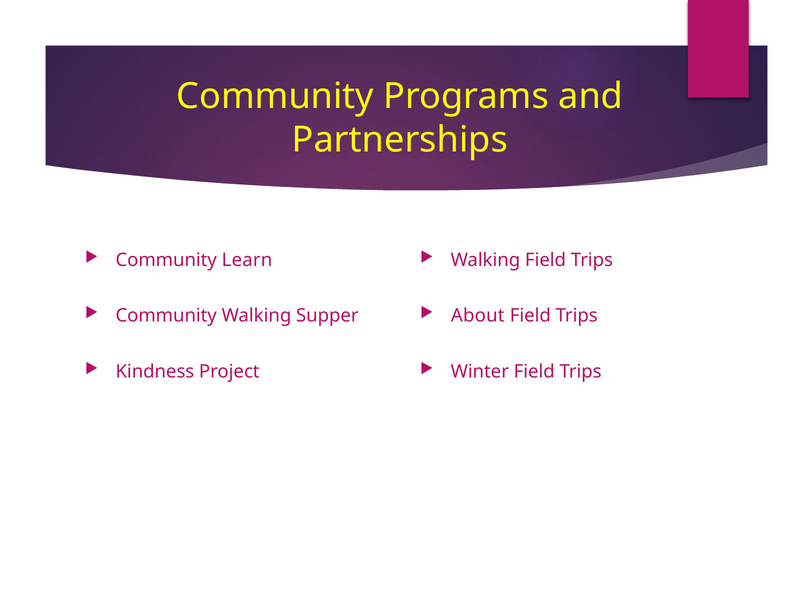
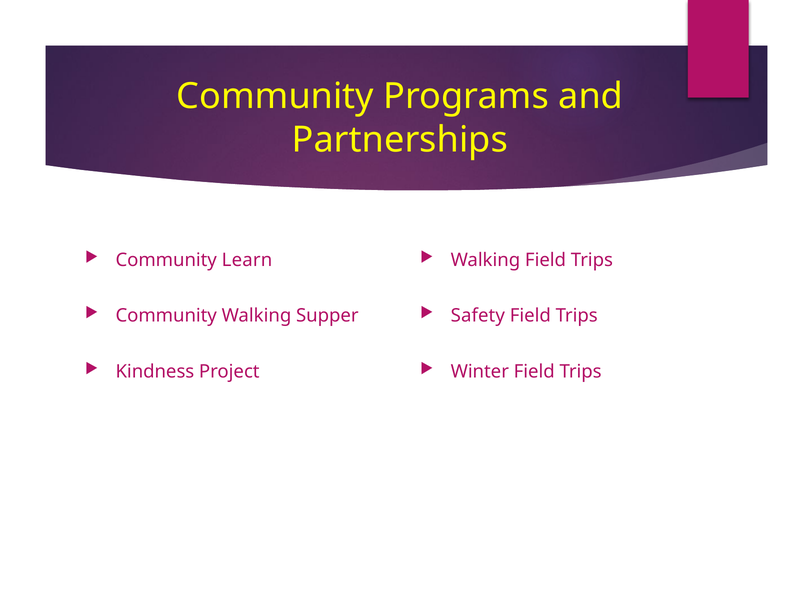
About: About -> Safety
